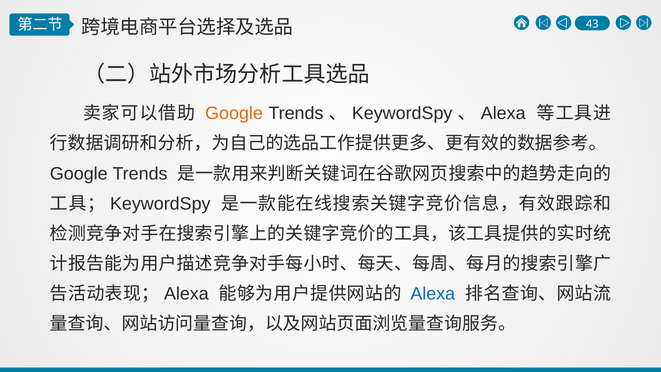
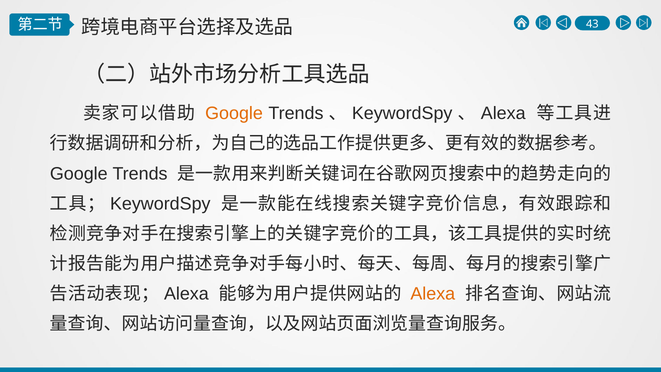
Alexa at (433, 294) colour: blue -> orange
